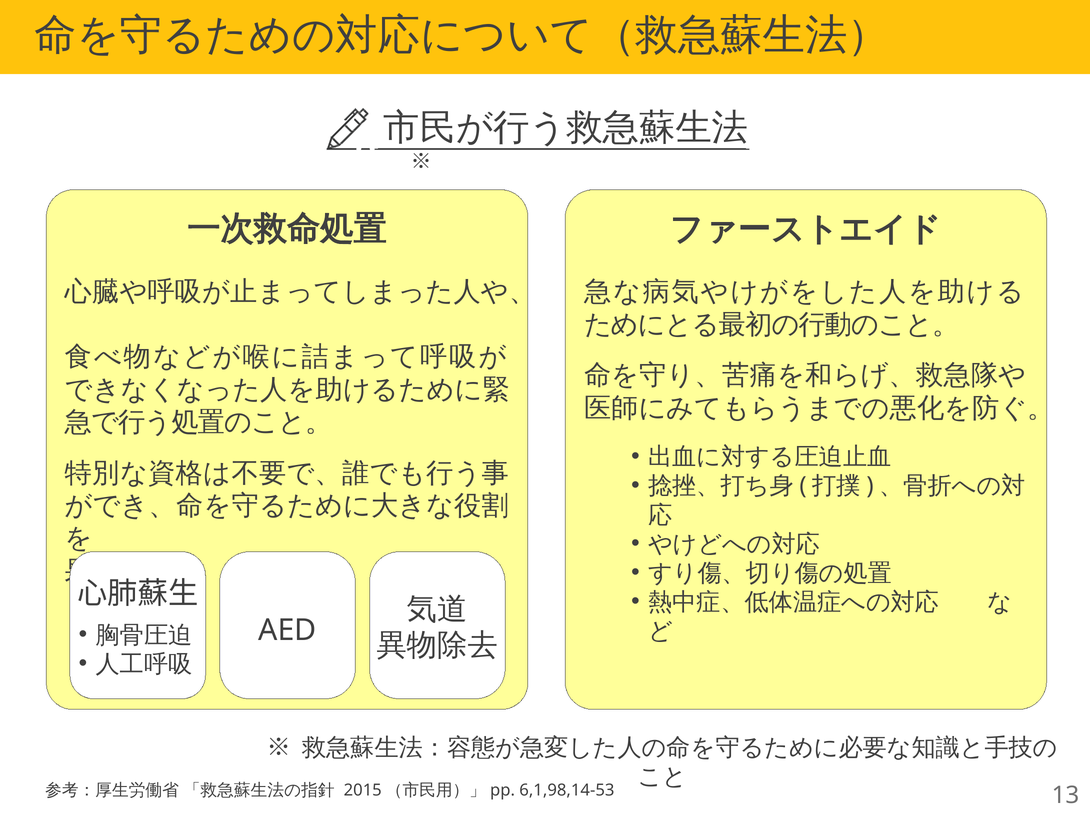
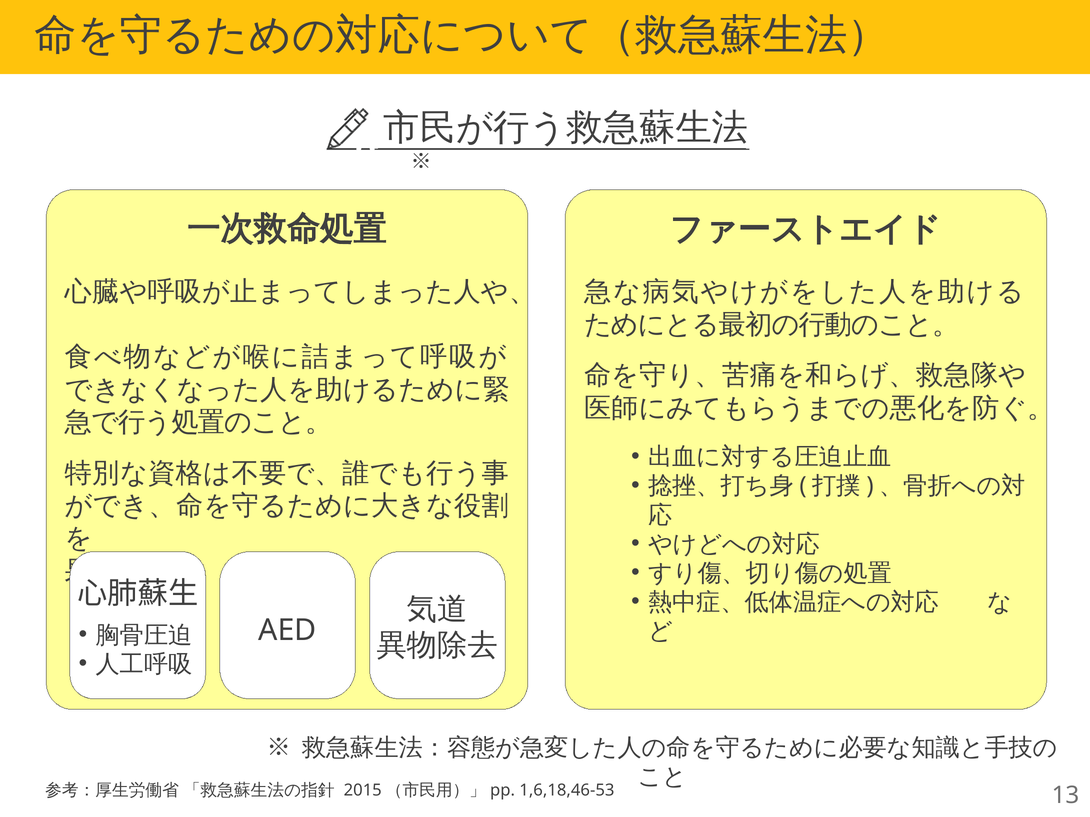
6,1,98,14-53: 6,1,98,14-53 -> 1,6,18,46-53
